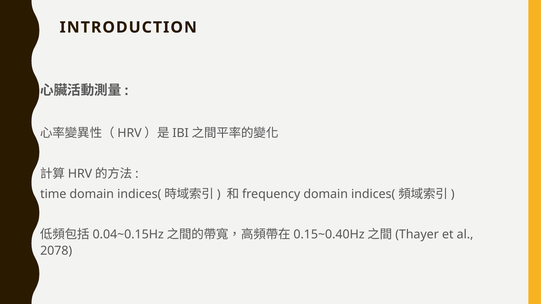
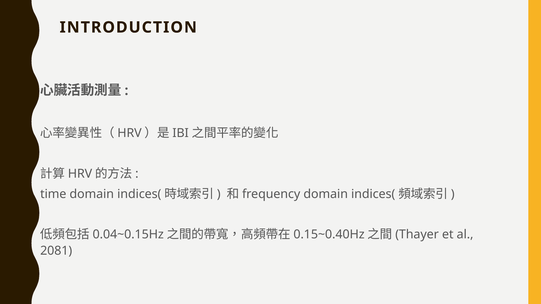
2078: 2078 -> 2081
